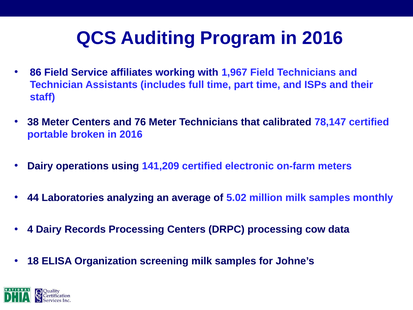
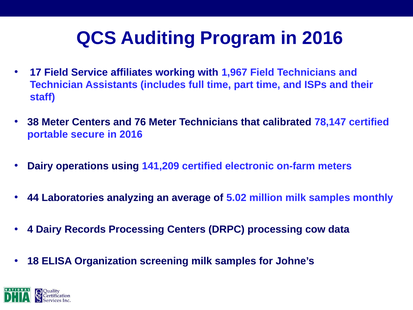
86: 86 -> 17
broken: broken -> secure
